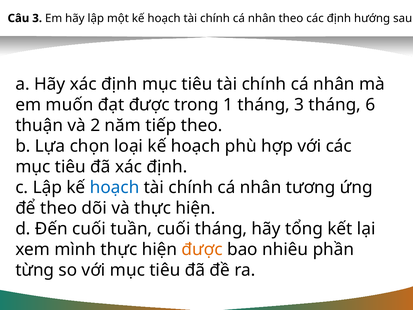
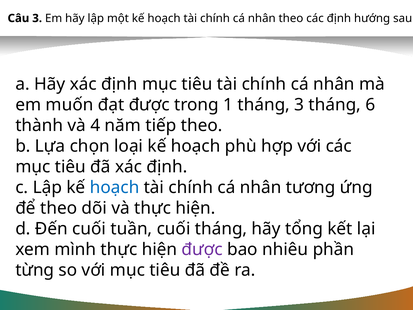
thuận: thuận -> thành
2: 2 -> 4
được at (202, 249) colour: orange -> purple
